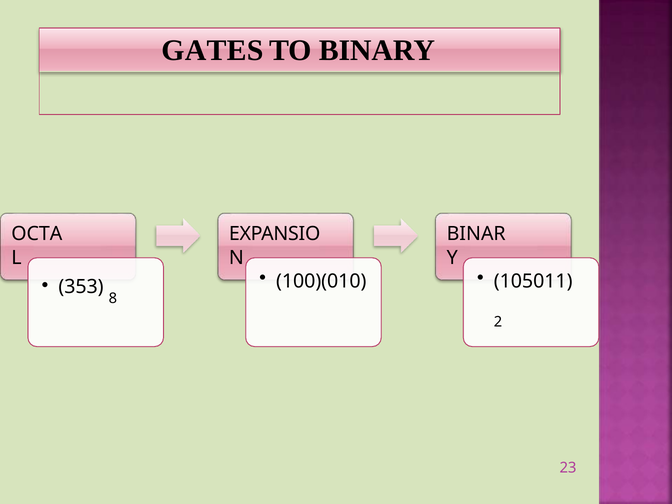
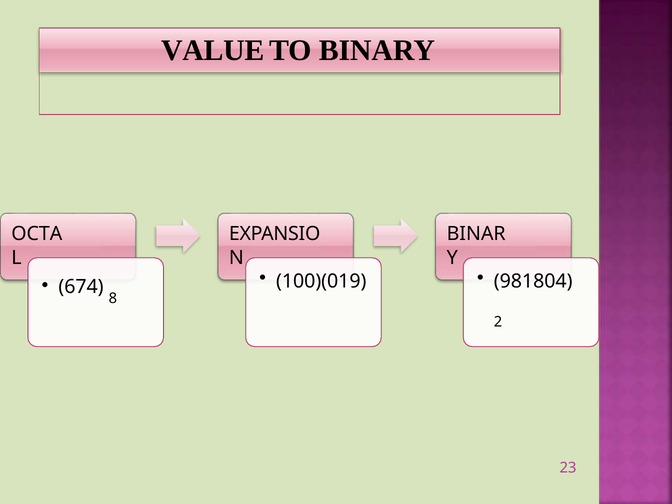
GATES: GATES -> VALUE
100)(010: 100)(010 -> 100)(019
105011: 105011 -> 981804
353: 353 -> 674
